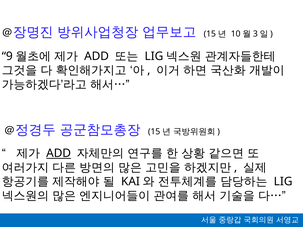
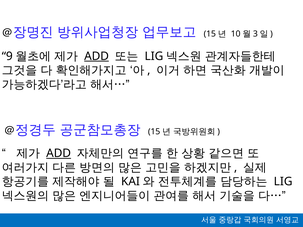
ADD at (97, 56) underline: none -> present
